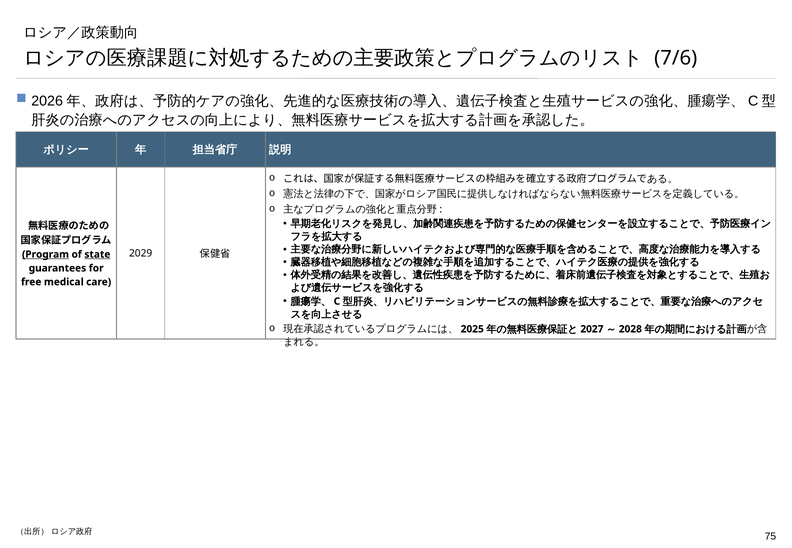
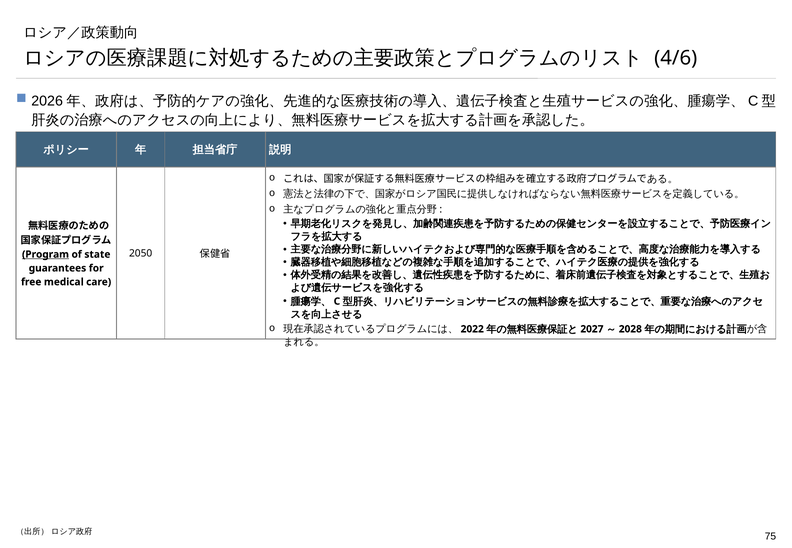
7/6: 7/6 -> 4/6
2029: 2029 -> 2050
state underline: present -> none
2025: 2025 -> 2022
